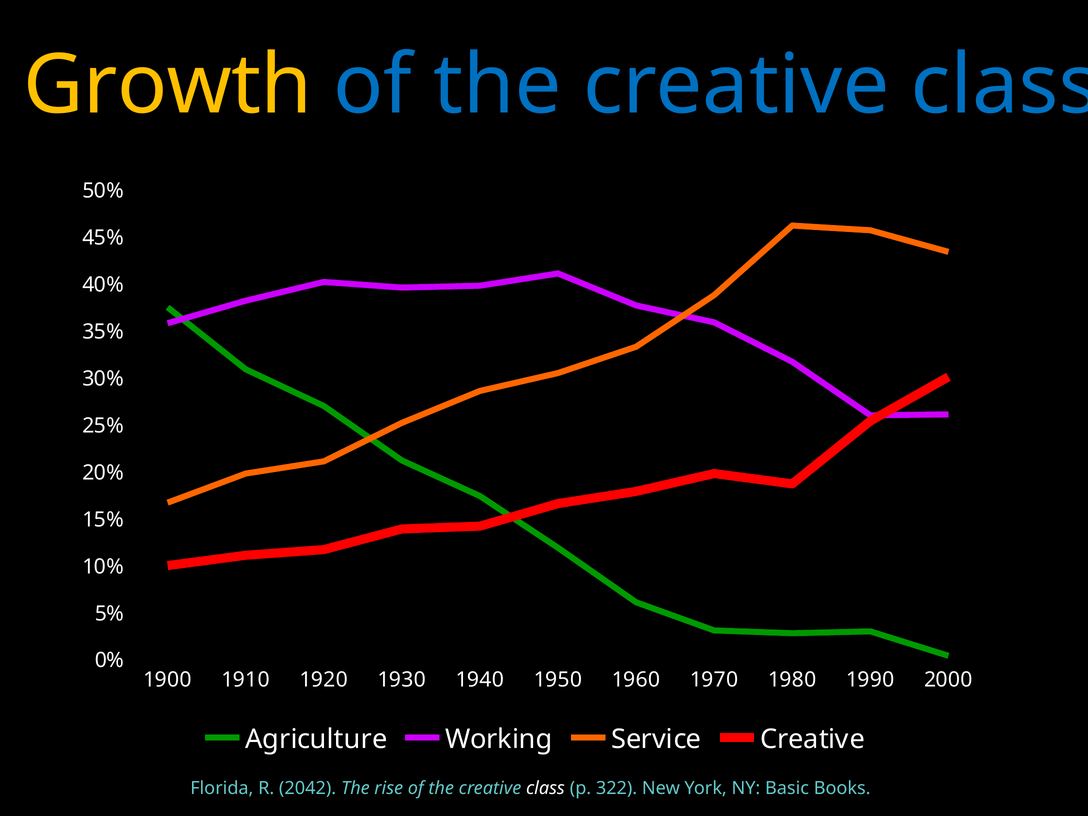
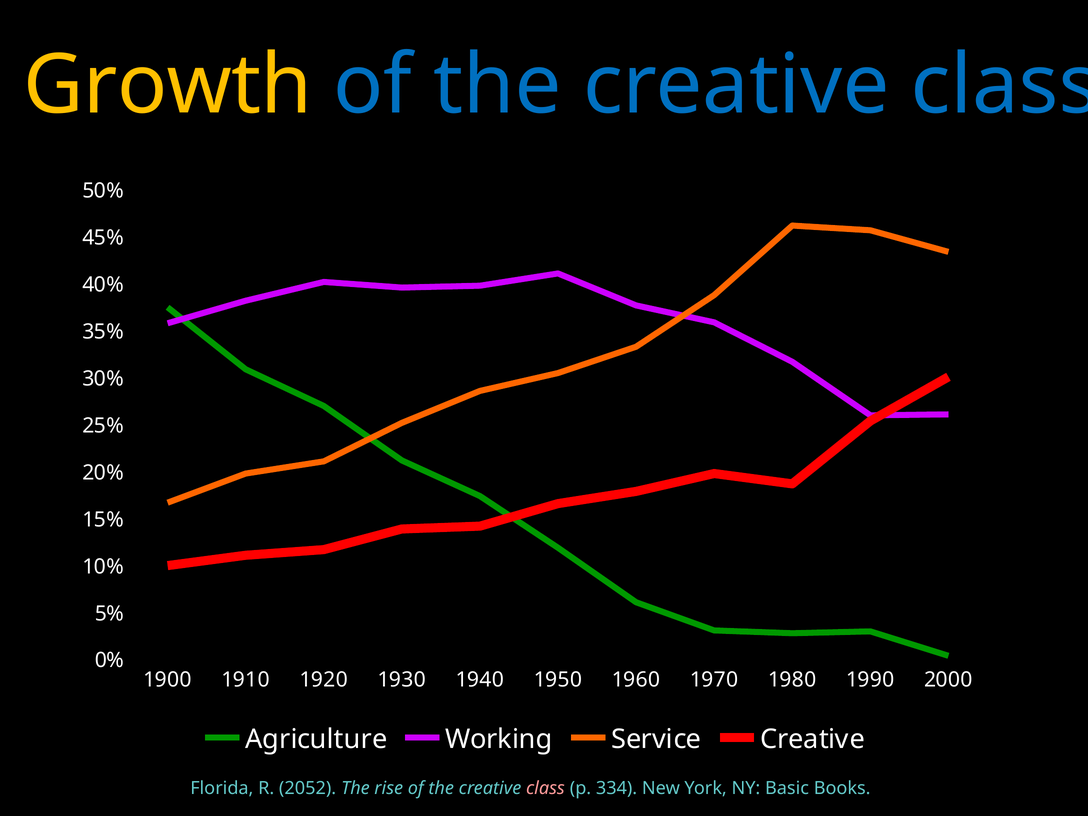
2042: 2042 -> 2052
class at (545, 788) colour: white -> pink
322: 322 -> 334
